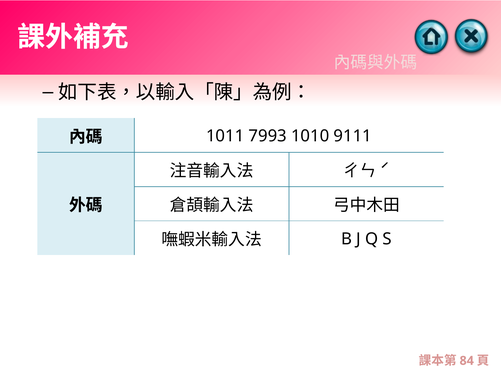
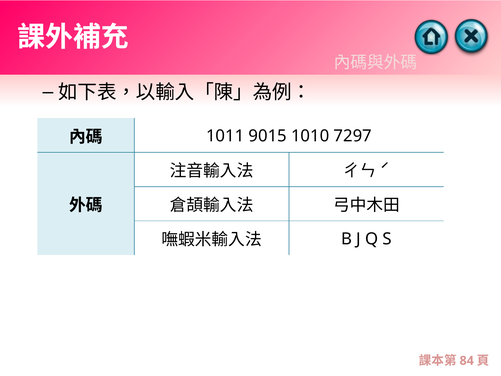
7993: 7993 -> 9015
9111: 9111 -> 7297
